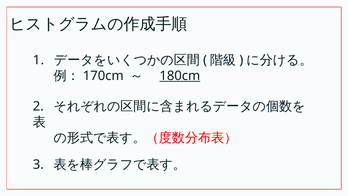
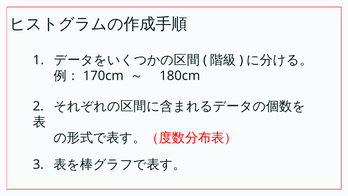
180cm underline: present -> none
